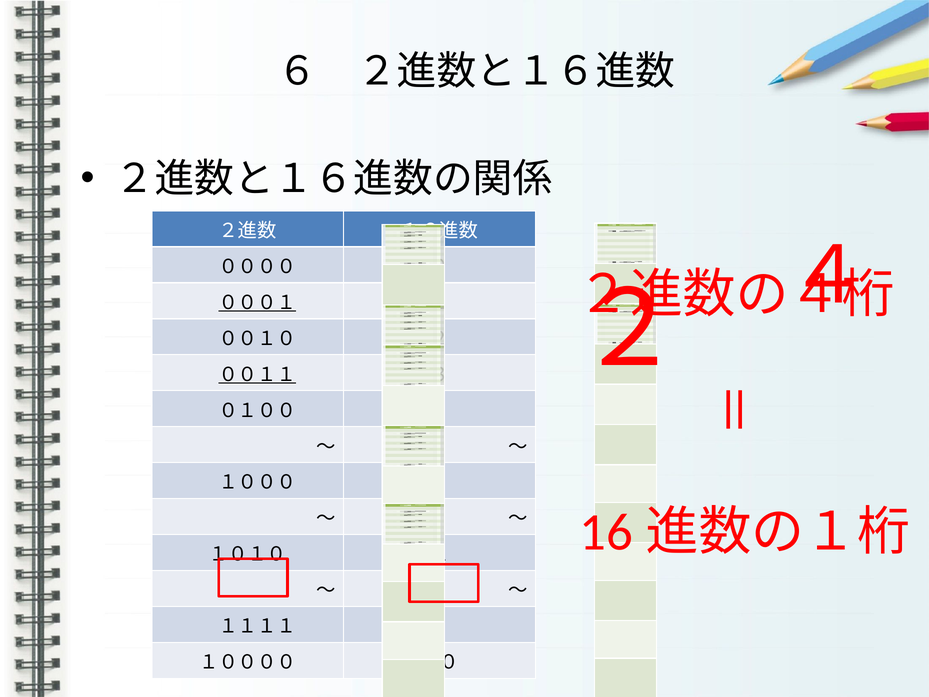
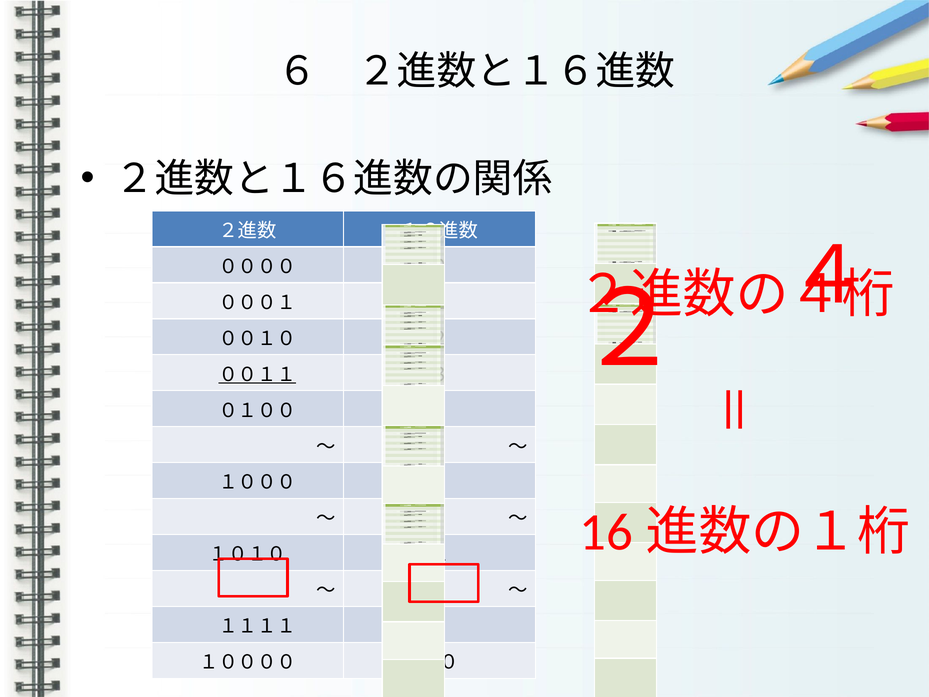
０００１ underline: present -> none
